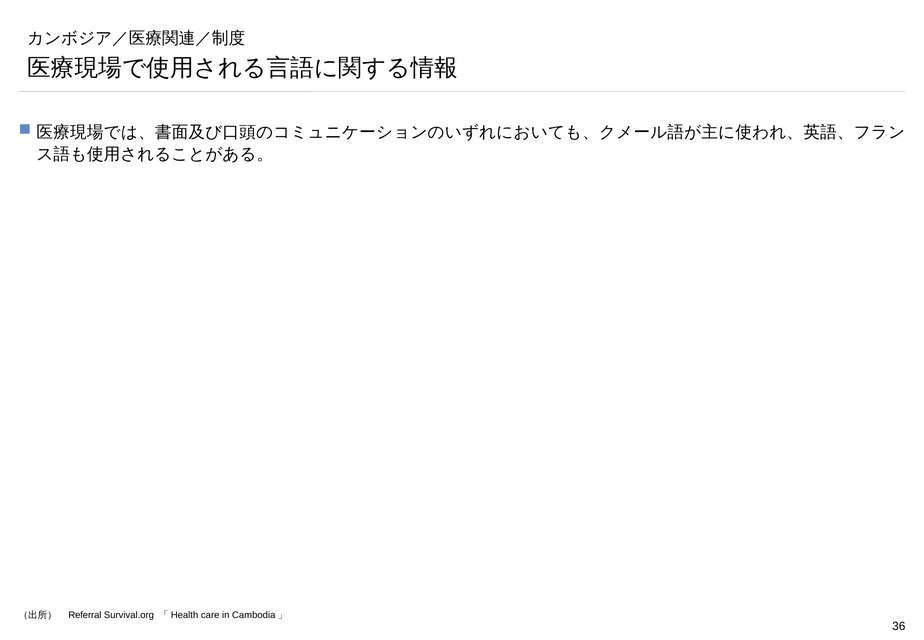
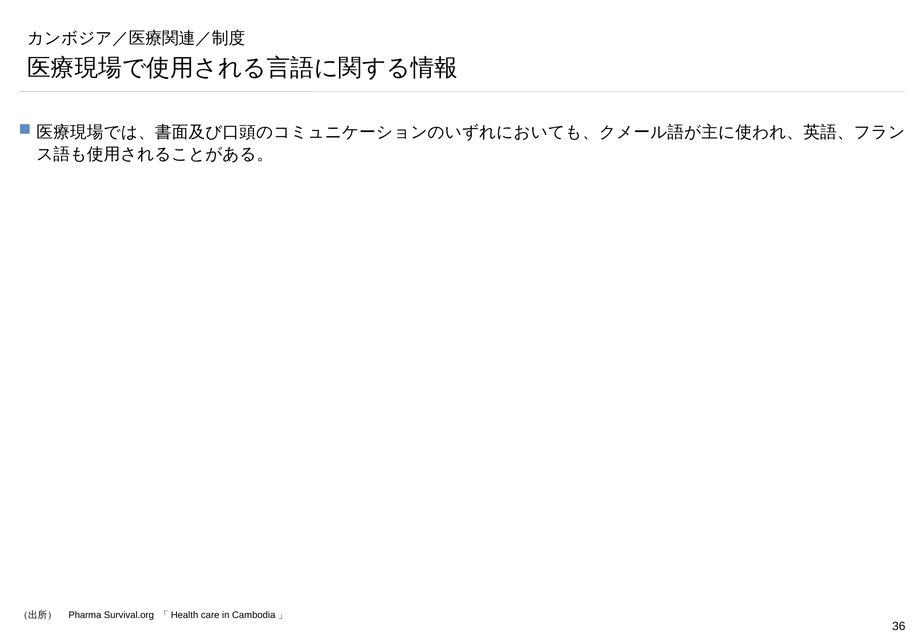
Referral: Referral -> Pharma
